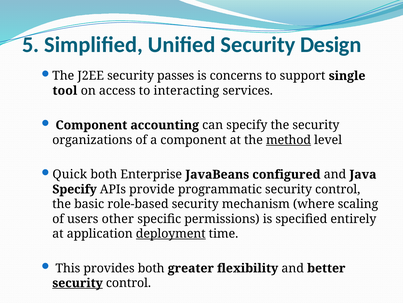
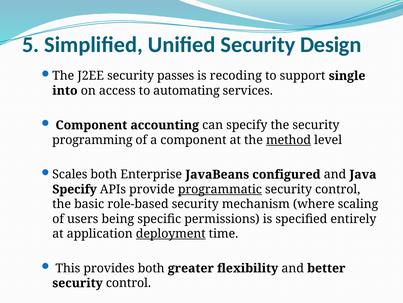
concerns: concerns -> recoding
tool: tool -> into
interacting: interacting -> automating
organizations: organizations -> programming
Quick: Quick -> Scales
programmatic underline: none -> present
other: other -> being
security at (78, 282) underline: present -> none
